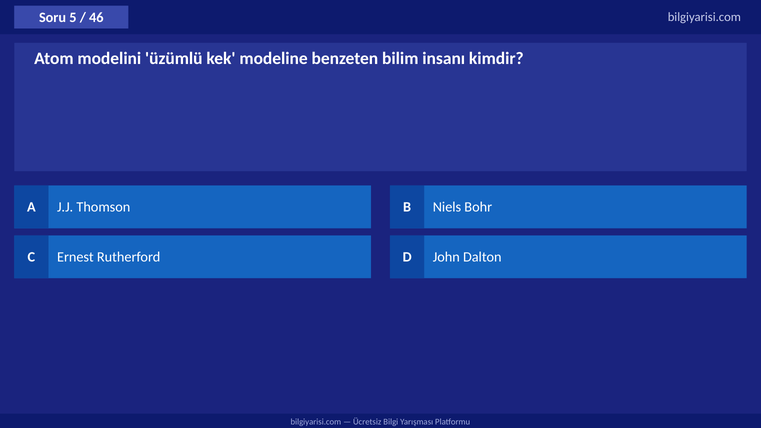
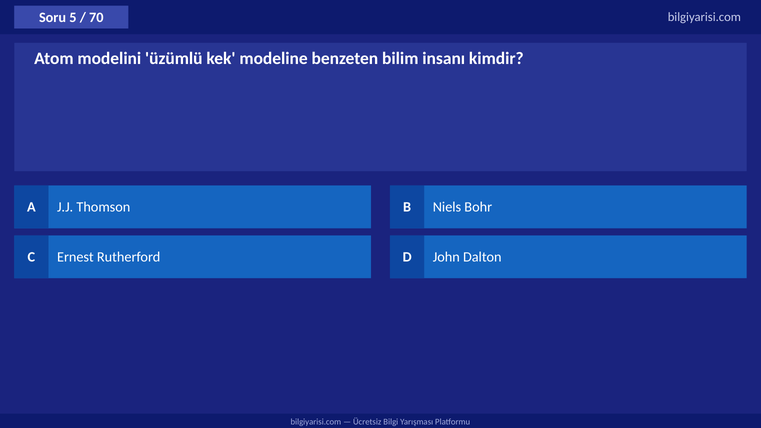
46: 46 -> 70
